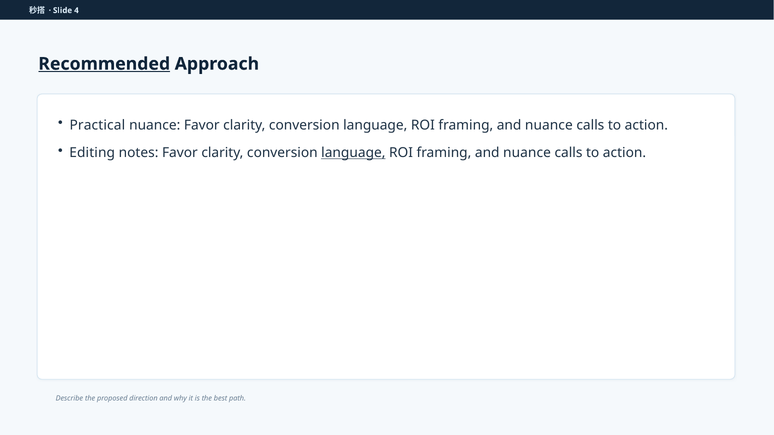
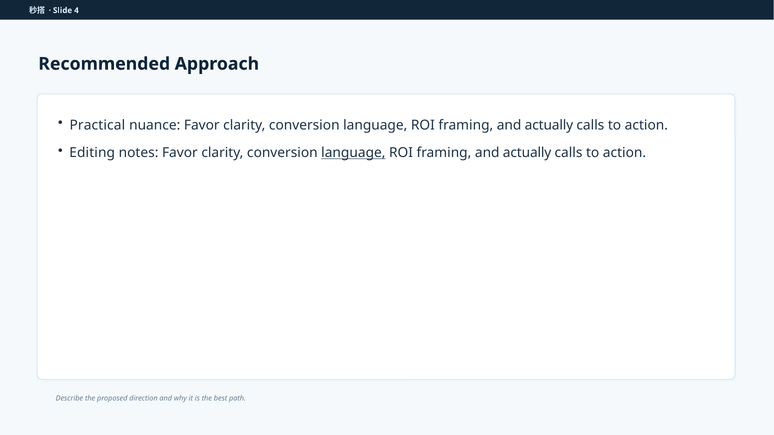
Recommended underline: present -> none
nuance at (549, 125): nuance -> actually
nuance at (527, 153): nuance -> actually
